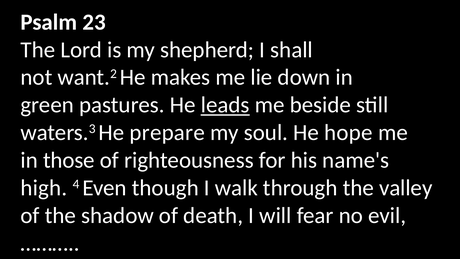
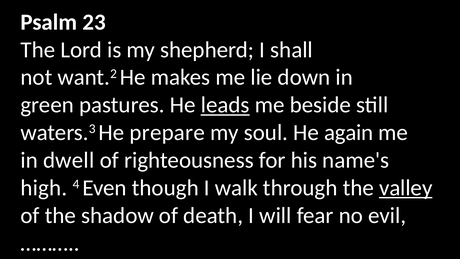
hope: hope -> again
those: those -> dwell
valley underline: none -> present
